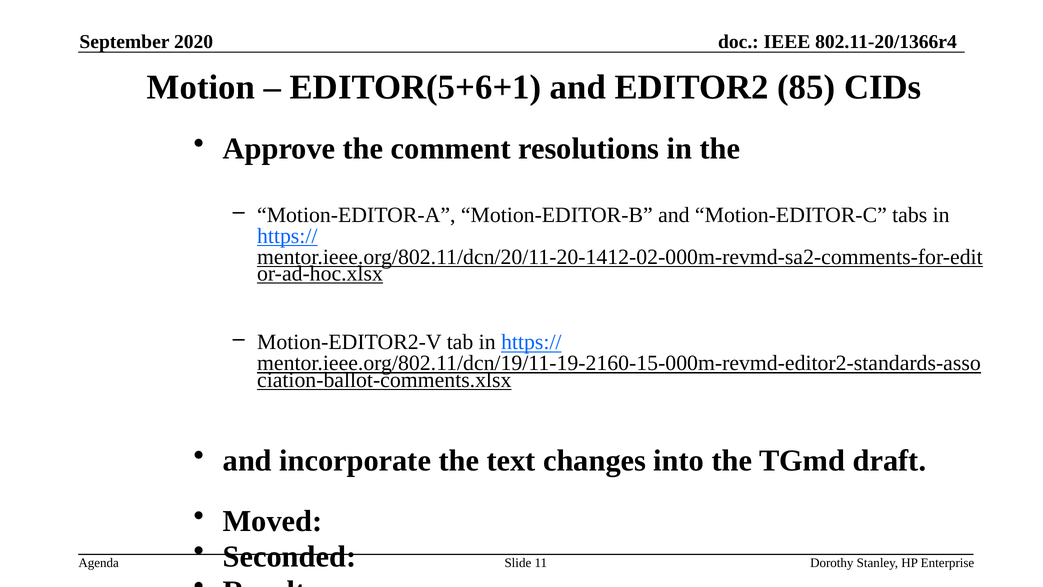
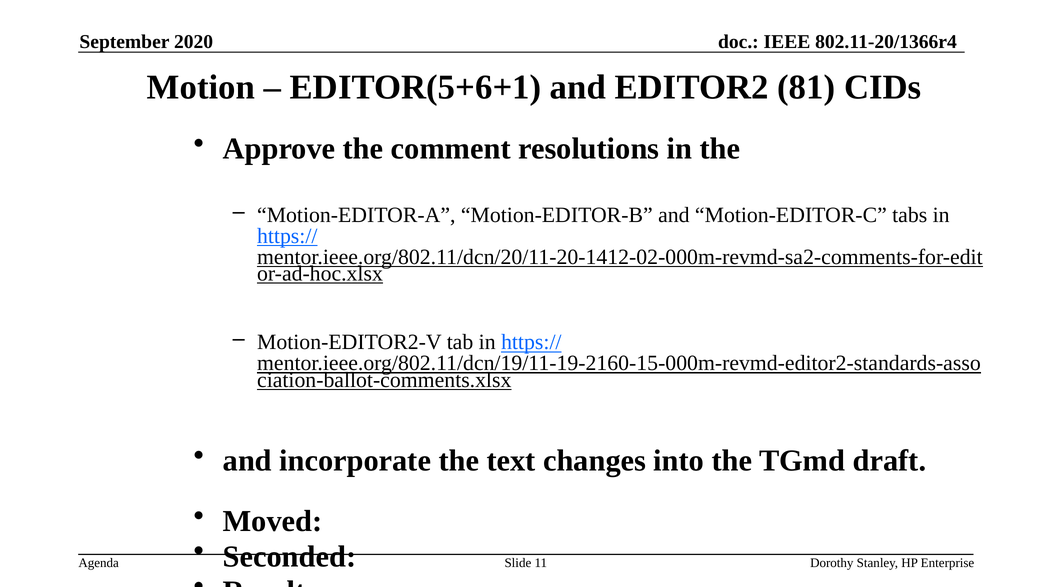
85: 85 -> 81
